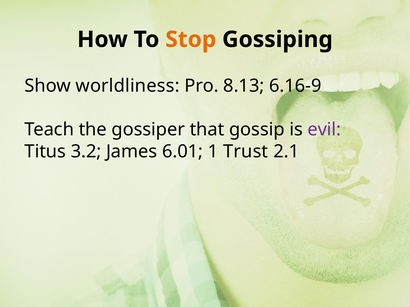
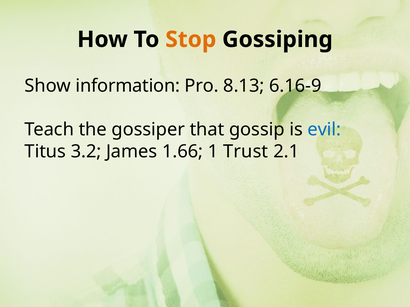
worldliness: worldliness -> information
evil colour: purple -> blue
6.01: 6.01 -> 1.66
